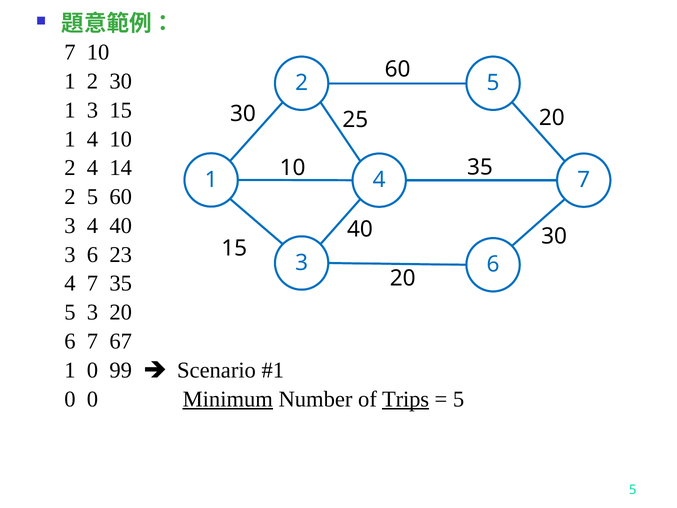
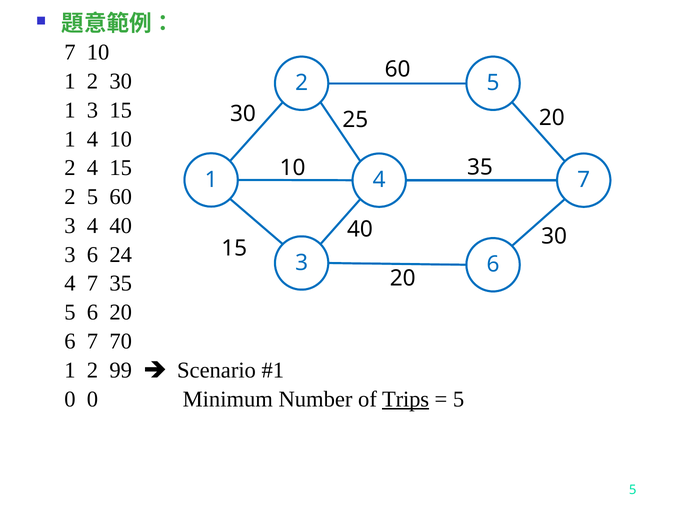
4 14: 14 -> 15
23: 23 -> 24
3 at (92, 312): 3 -> 6
67: 67 -> 70
0 at (92, 370): 0 -> 2
Minimum underline: present -> none
